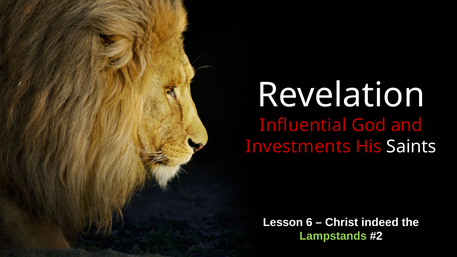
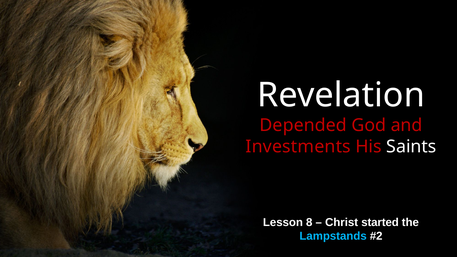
Influential: Influential -> Depended
6: 6 -> 8
indeed: indeed -> started
Lampstands colour: light green -> light blue
